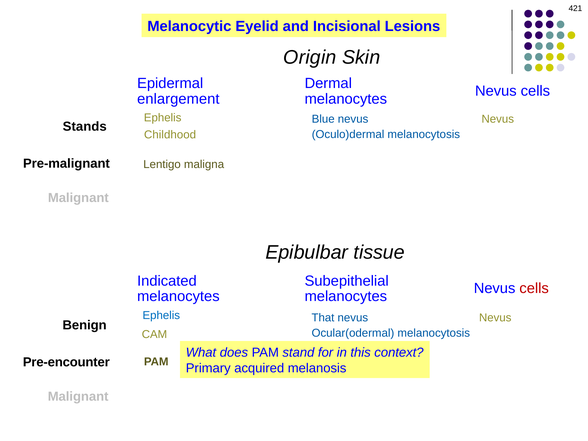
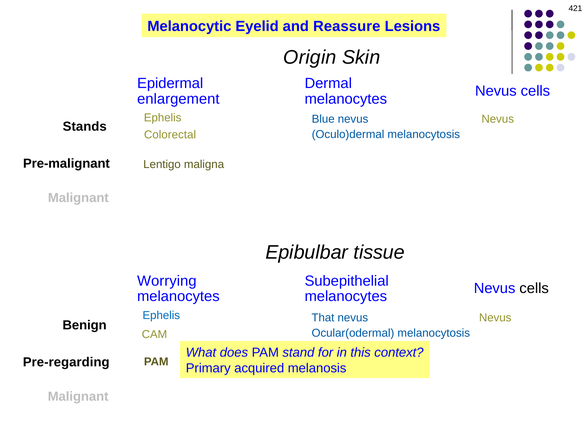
Incisional: Incisional -> Reassure
Childhood: Childhood -> Colorectal
Indicated: Indicated -> Worrying
cells at (534, 288) colour: red -> black
Pre-encounter: Pre-encounter -> Pre-regarding
